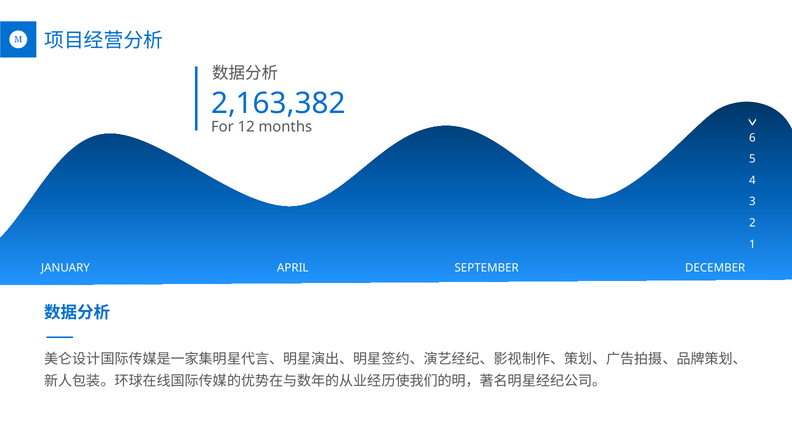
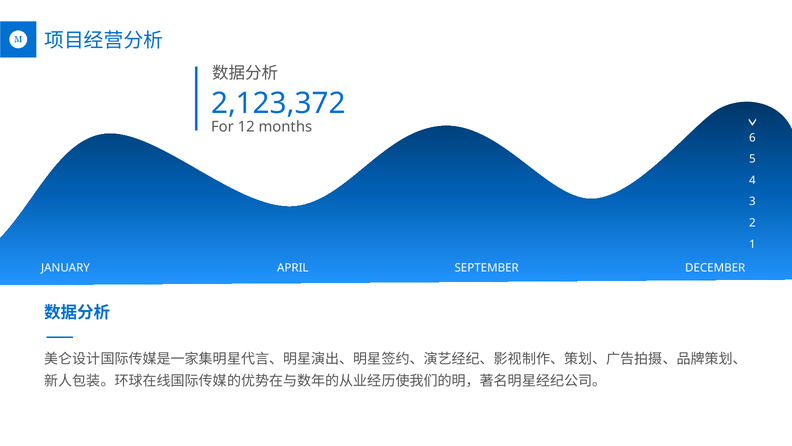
2,163,382: 2,163,382 -> 2,123,372
